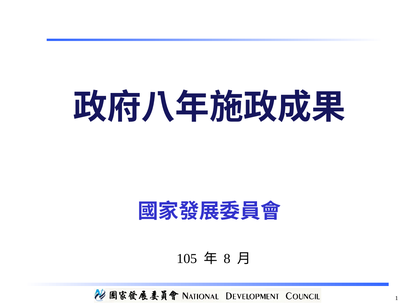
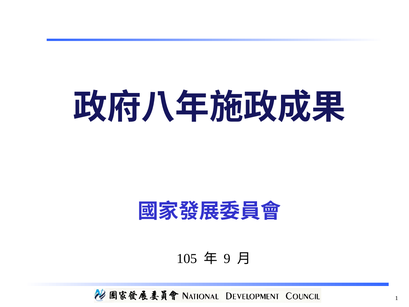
8: 8 -> 9
